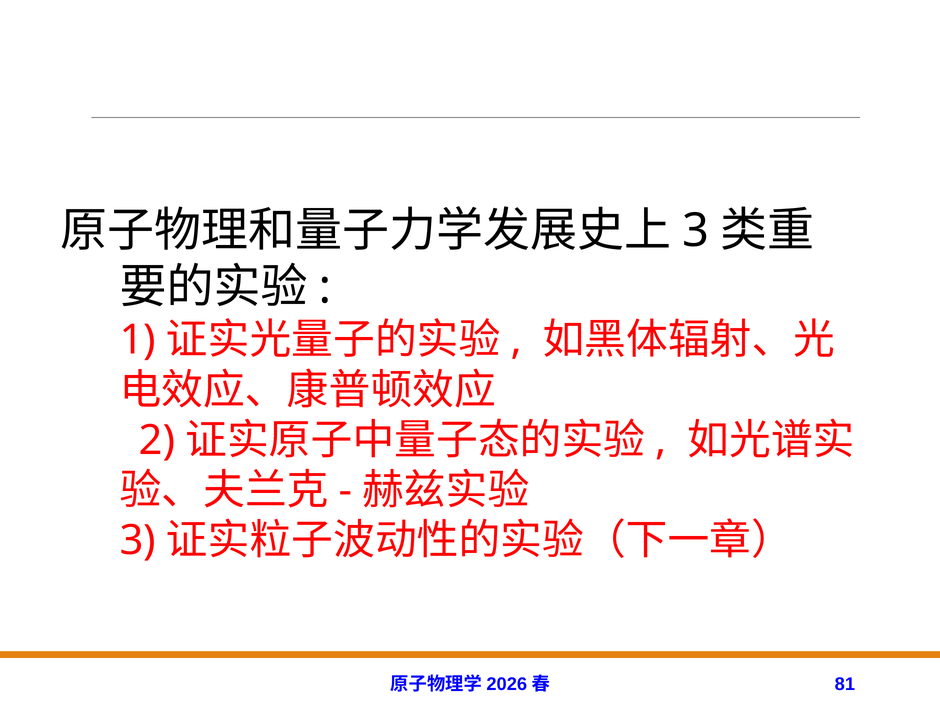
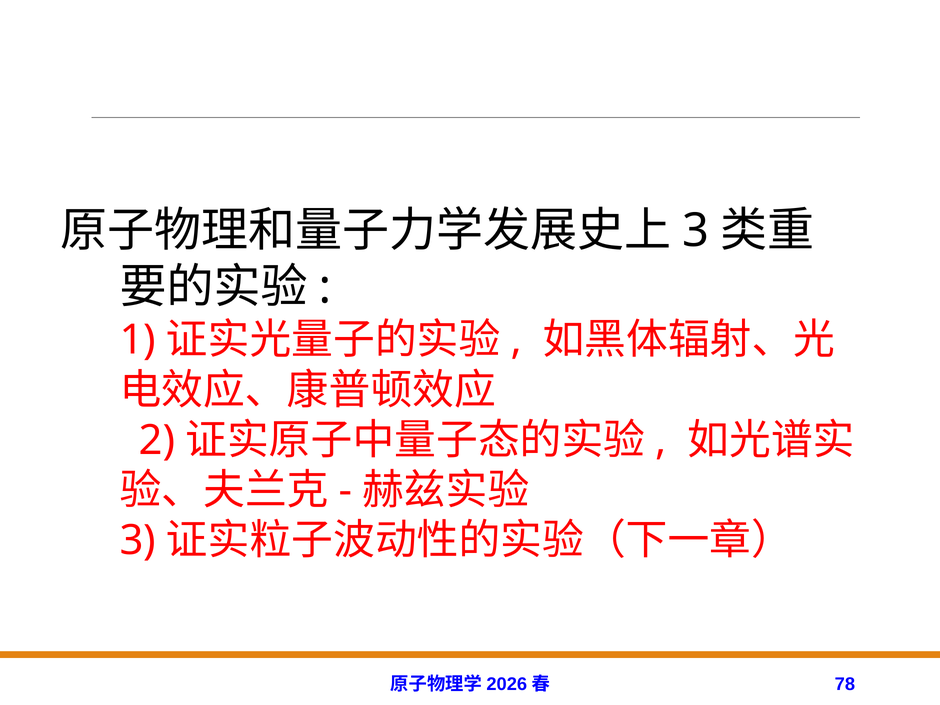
81: 81 -> 78
